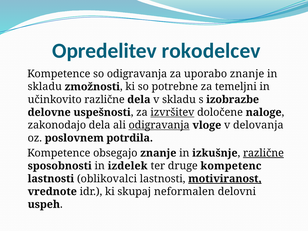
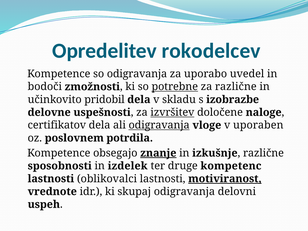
uporabo znanje: znanje -> uvedel
skladu at (45, 87): skladu -> bodoči
potrebne underline: none -> present
za temeljni: temeljni -> različne
učinkovito različne: različne -> pridobil
zakonodajo: zakonodajo -> certifikatov
delovanja: delovanja -> uporaben
znanje at (158, 153) underline: none -> present
različne at (263, 153) underline: present -> none
skupaj neformalen: neformalen -> odigravanja
